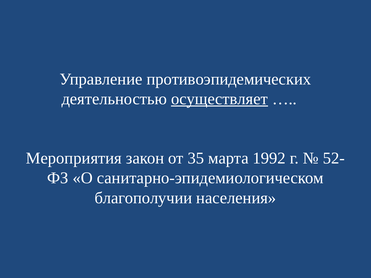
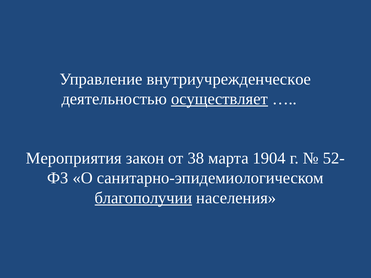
противоэпидемических: противоэпидемических -> внутриучрежденческое
35: 35 -> 38
1992: 1992 -> 1904
благополучии underline: none -> present
